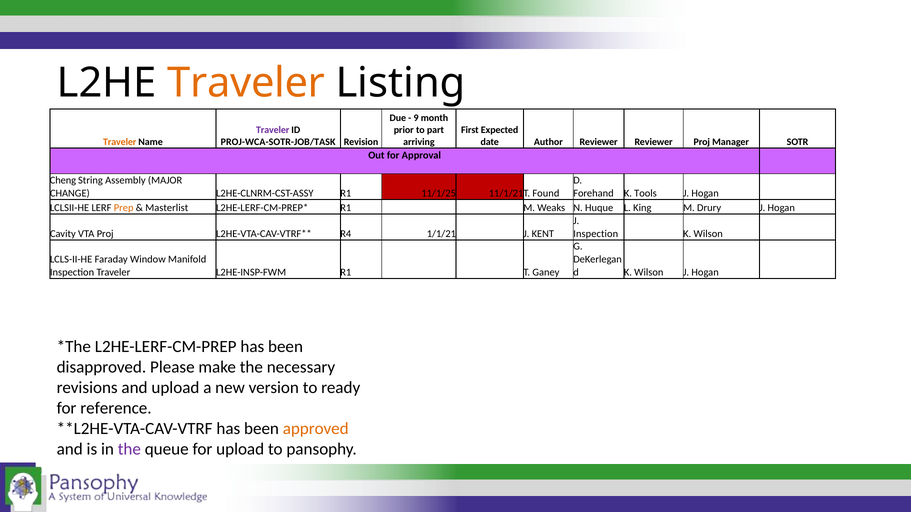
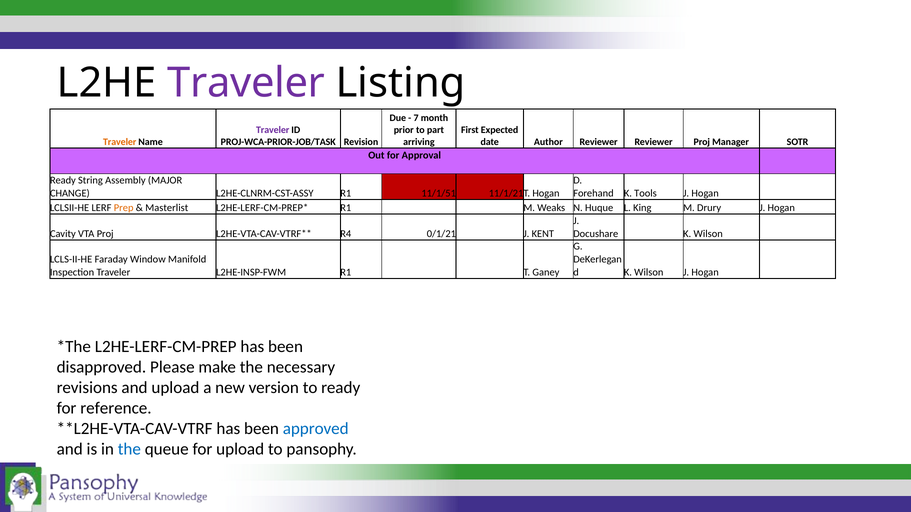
Traveler at (246, 83) colour: orange -> purple
9: 9 -> 7
PROJ-WCA-SOTR-JOB/TASK: PROJ-WCA-SOTR-JOB/TASK -> PROJ-WCA-PRIOR-JOB/TASK
Cheng at (63, 181): Cheng -> Ready
11/1/25: 11/1/25 -> 11/1/51
Found at (546, 193): Found -> Hogan
1/1/21: 1/1/21 -> 0/1/21
Inspection at (596, 234): Inspection -> Docushare
approved colour: orange -> blue
the at (129, 450) colour: purple -> blue
